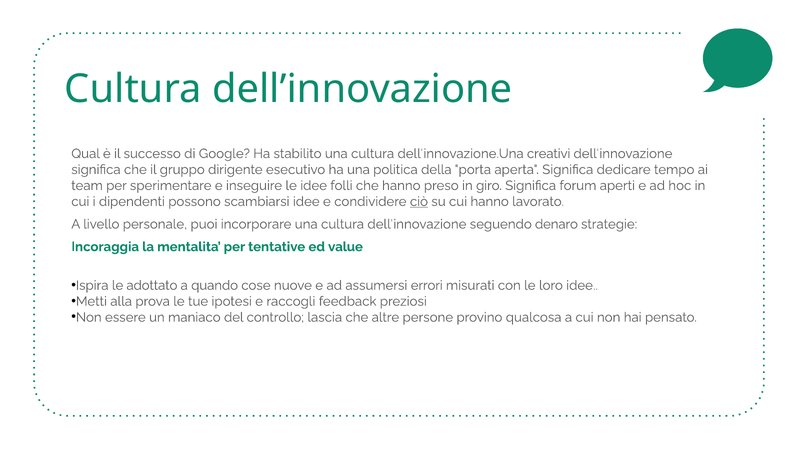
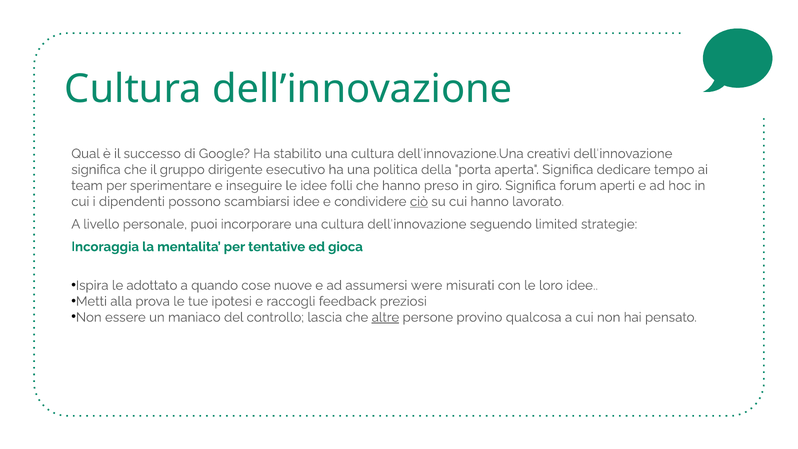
denaro: denaro -> limited
value: value -> gioca
errori: errori -> were
altre underline: none -> present
